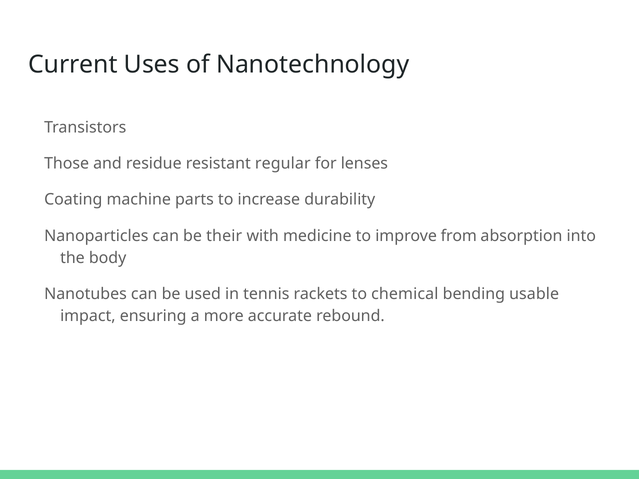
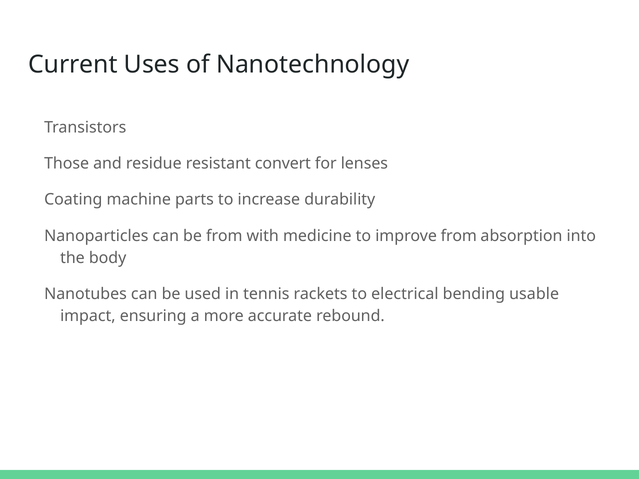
regular: regular -> convert
be their: their -> from
chemical: chemical -> electrical
